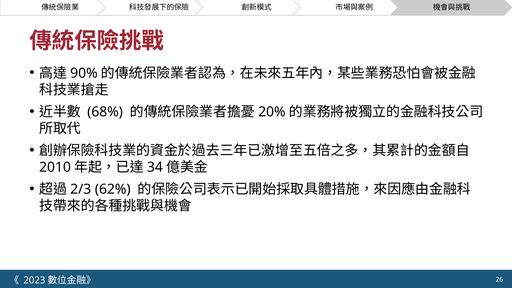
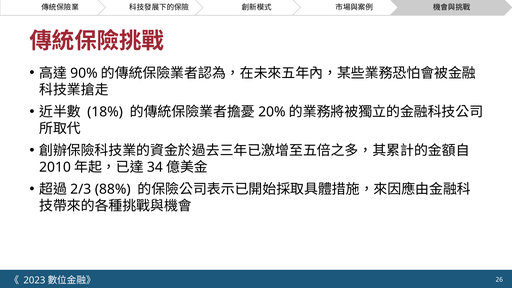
68%: 68% -> 18%
62%: 62% -> 88%
